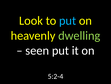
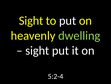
Look at (31, 21): Look -> Sight
put at (68, 21) colour: light blue -> white
seen at (37, 50): seen -> sight
